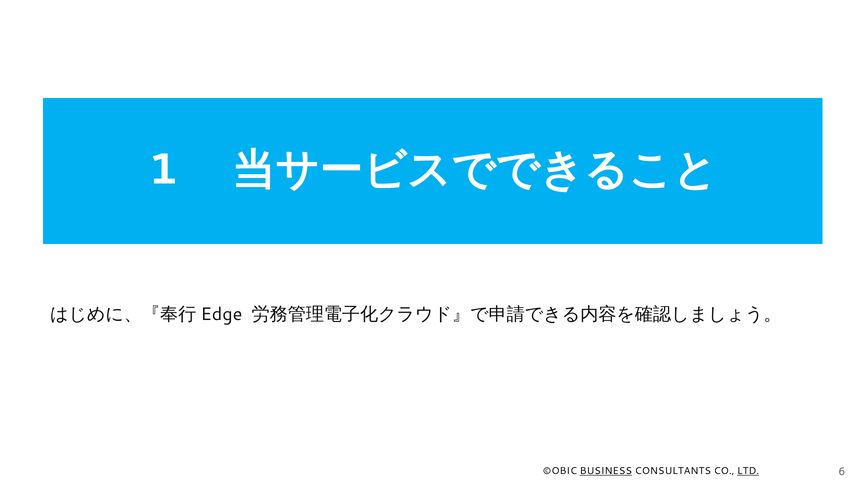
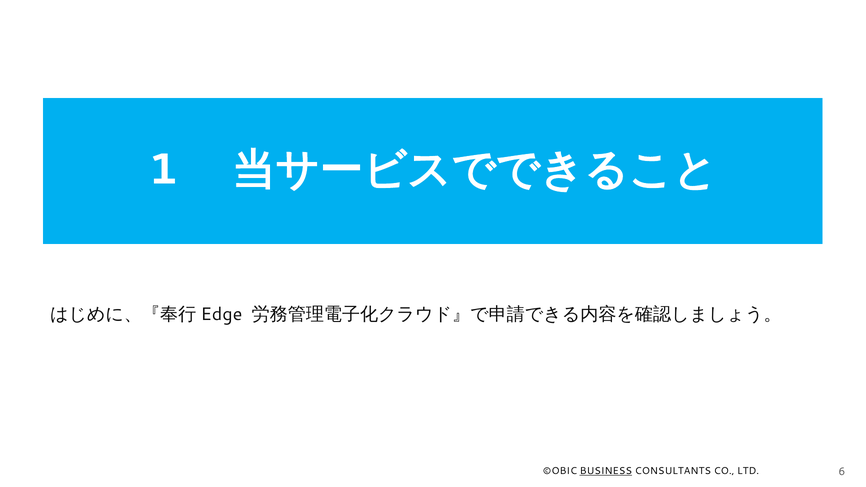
LTD underline: present -> none
